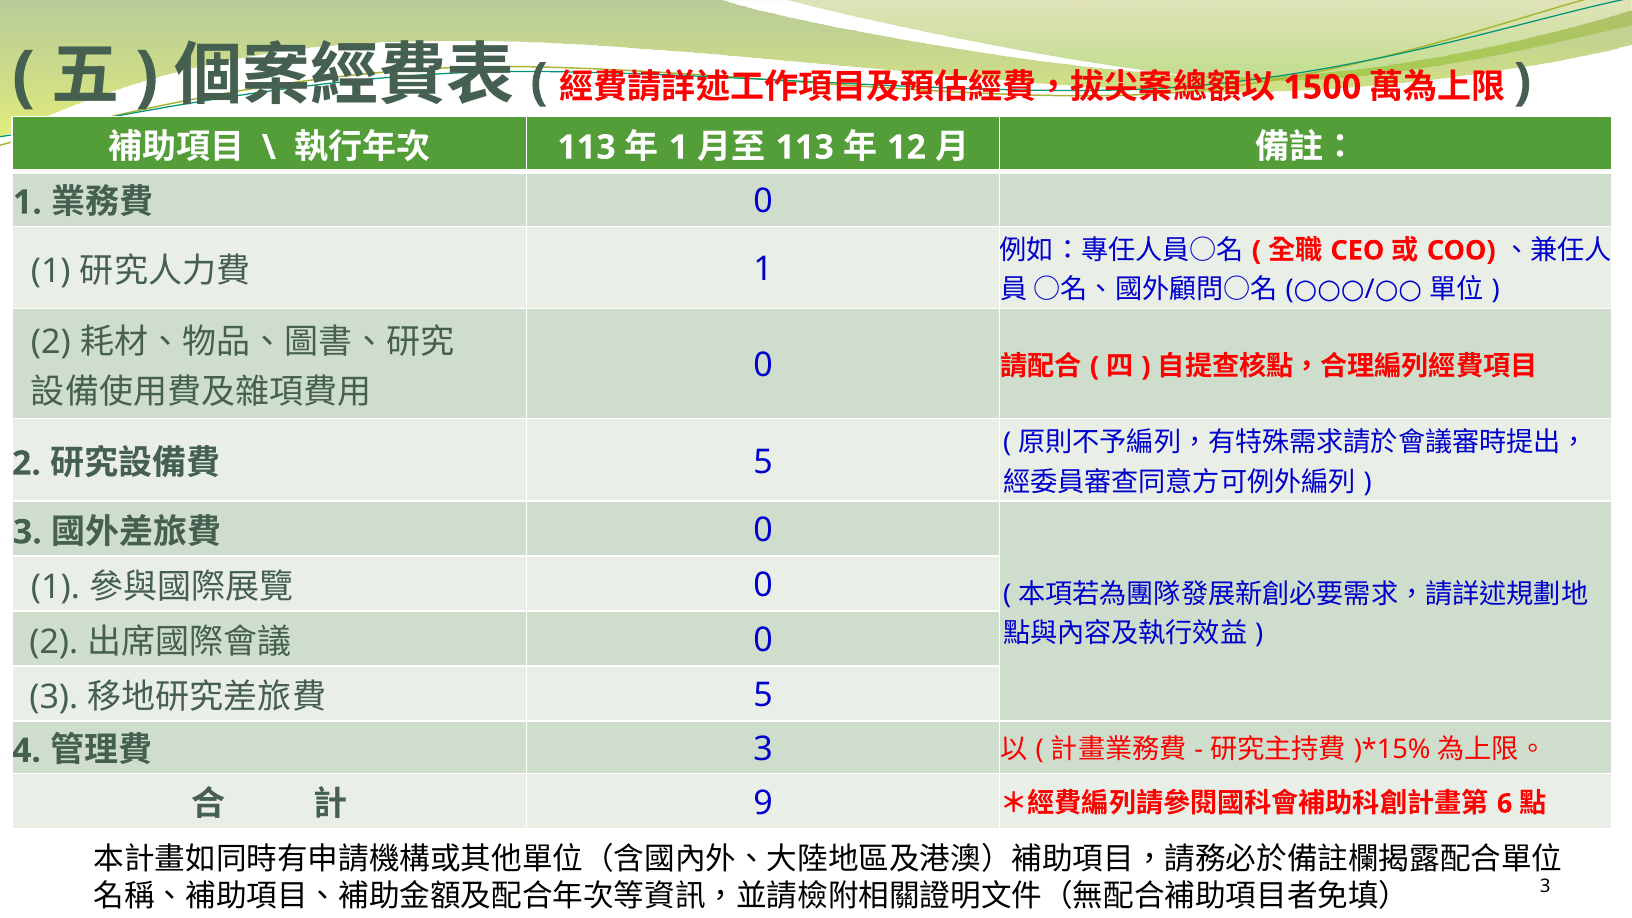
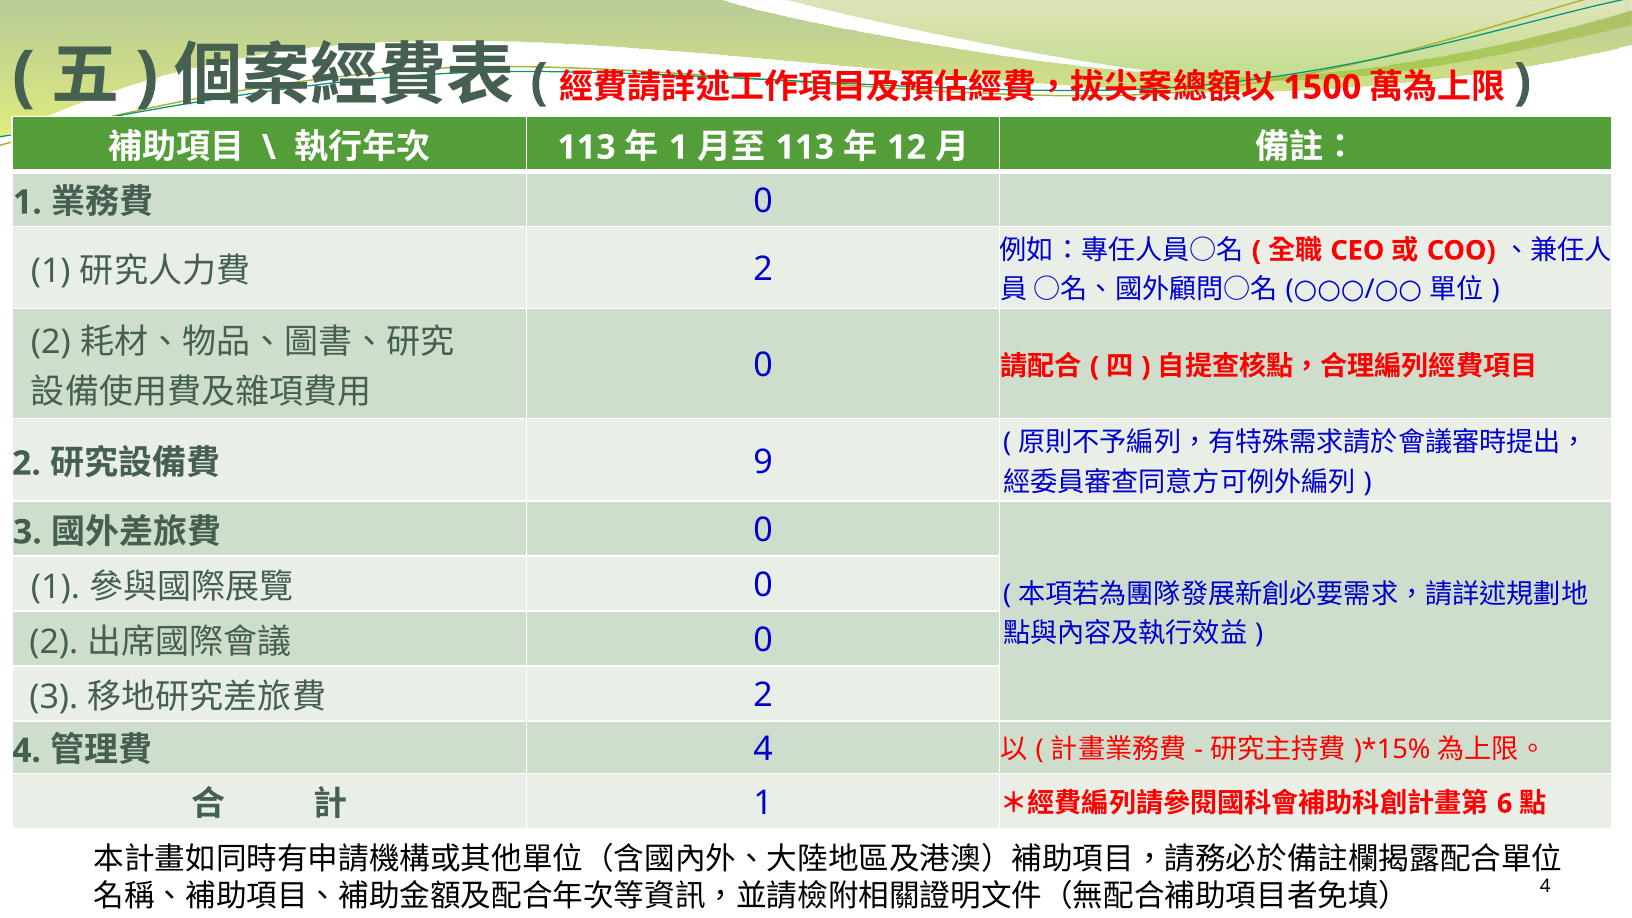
1 at (763, 270): 1 -> 2
5 at (763, 462): 5 -> 9
5 at (763, 695): 5 -> 2
3 at (763, 749): 3 -> 4
9 at (763, 803): 9 -> 1
3 at (1545, 887): 3 -> 4
